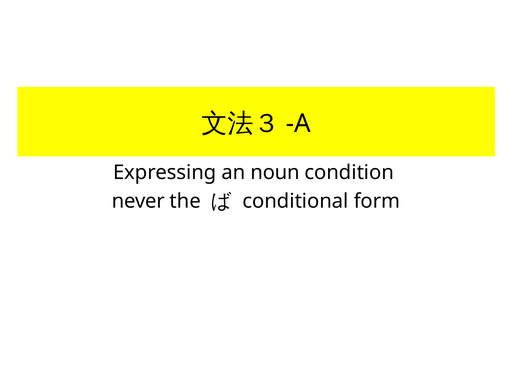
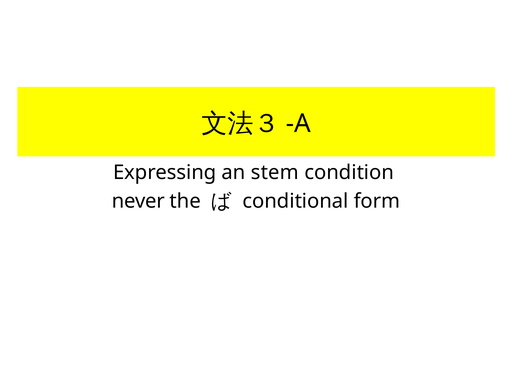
noun: noun -> stem
